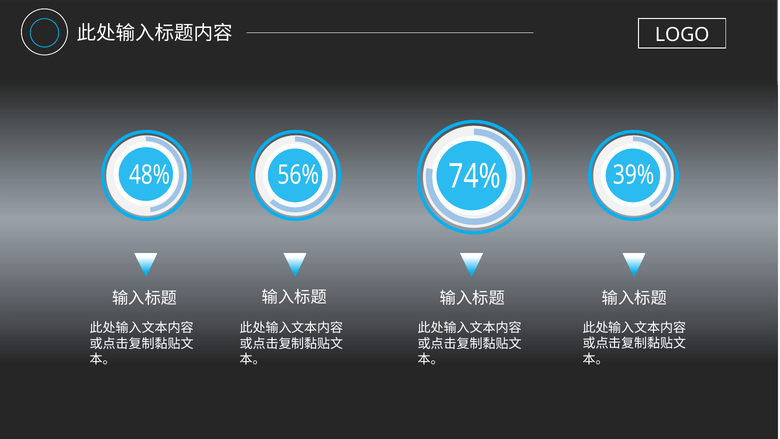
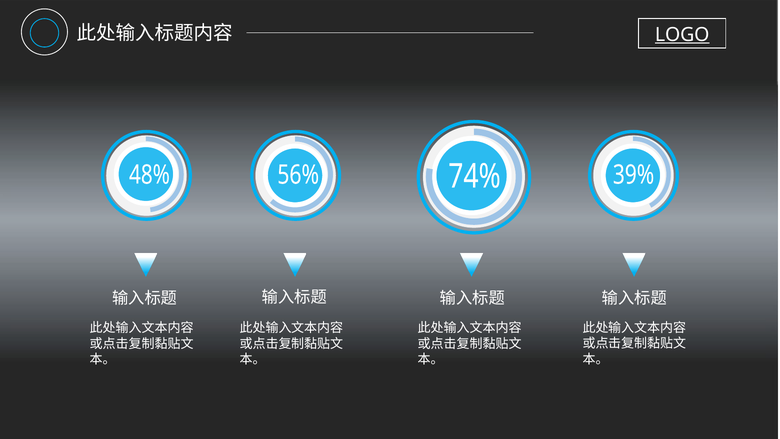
LOGO underline: none -> present
